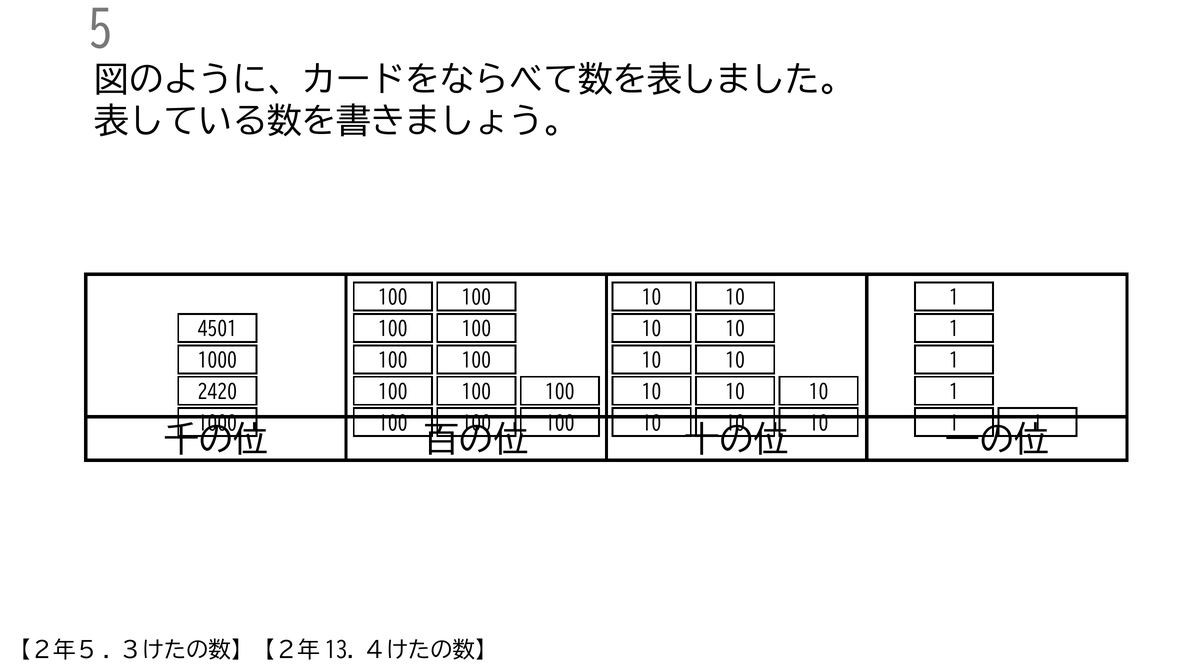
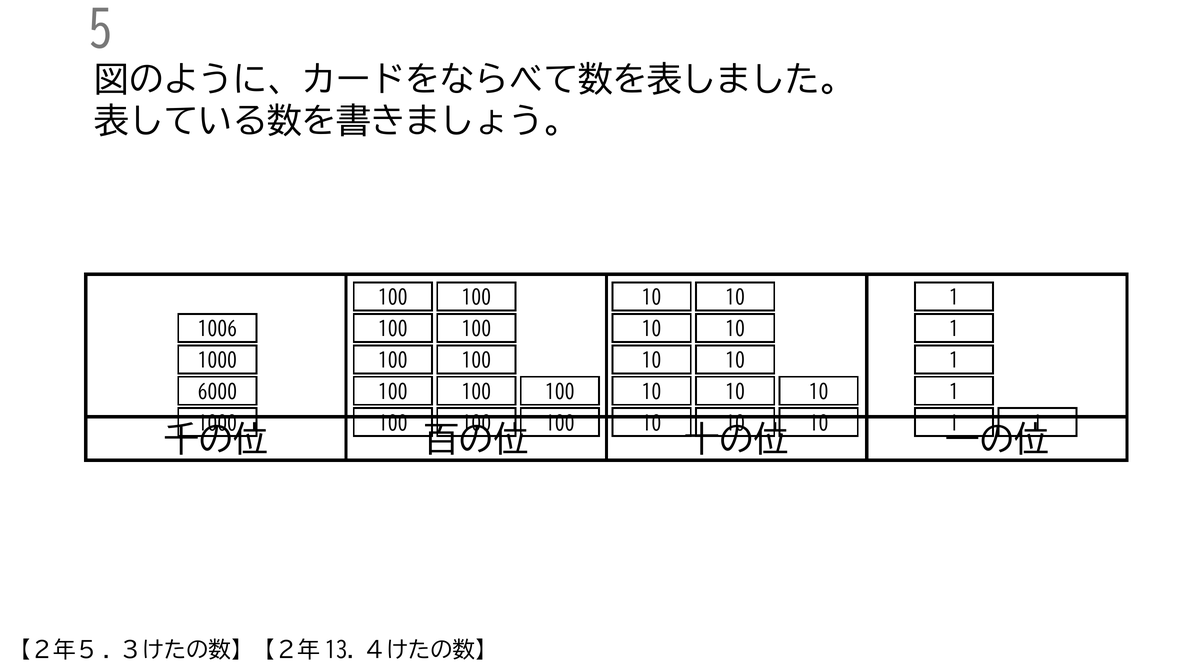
4501: 4501 -> 1006
2420: 2420 -> 6000
